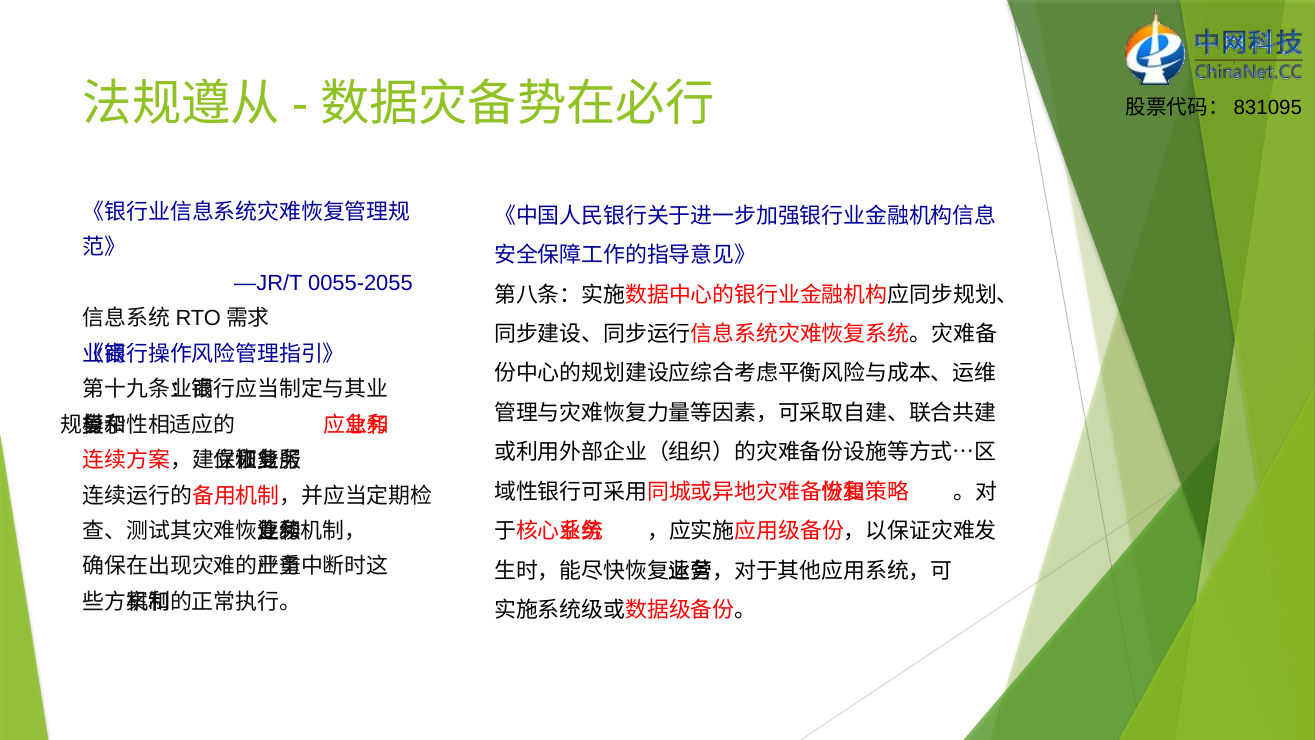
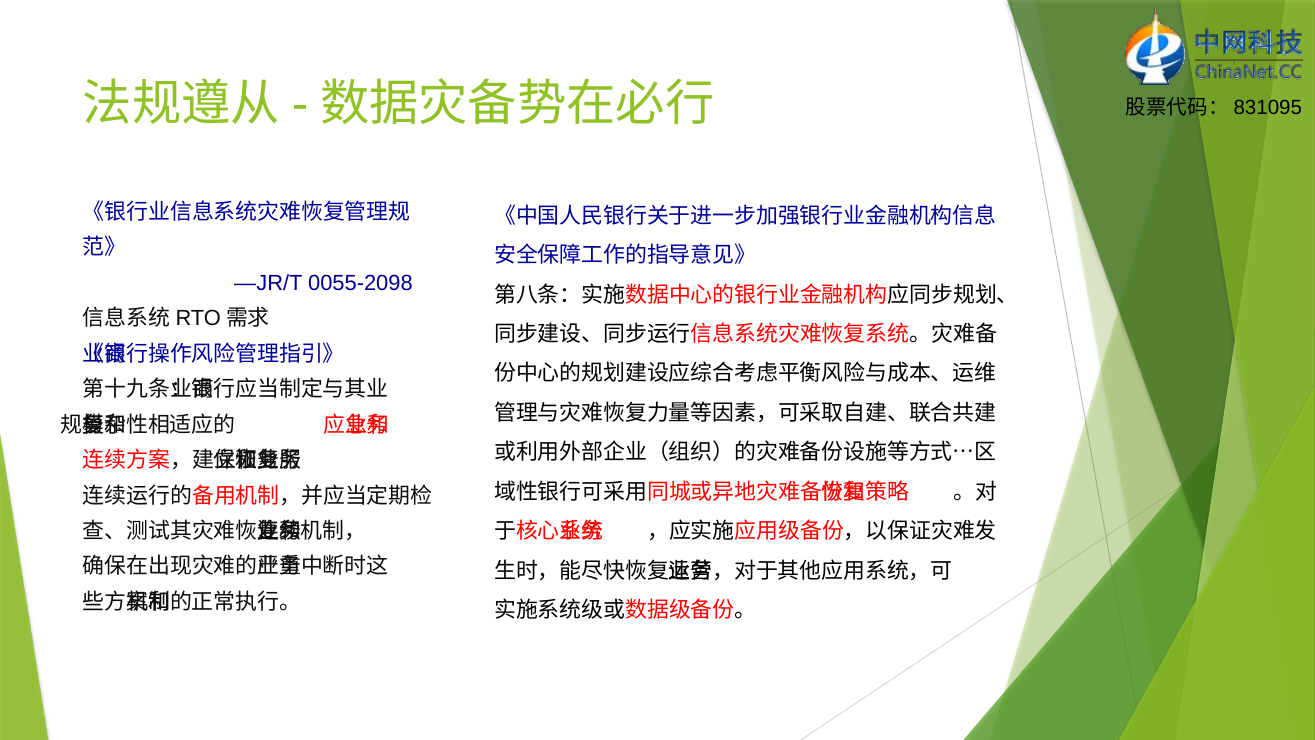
0055-2055: 0055-2055 -> 0055-2098
